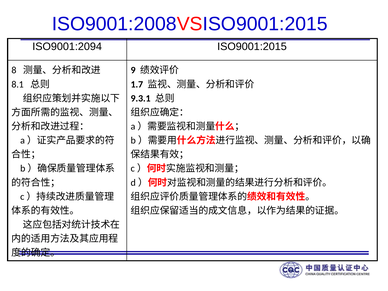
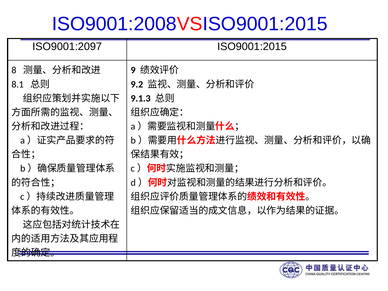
ISO9001:2094: ISO9001:2094 -> ISO9001:2097
1.7: 1.7 -> 9.2
9.3.1: 9.3.1 -> 9.1.3
